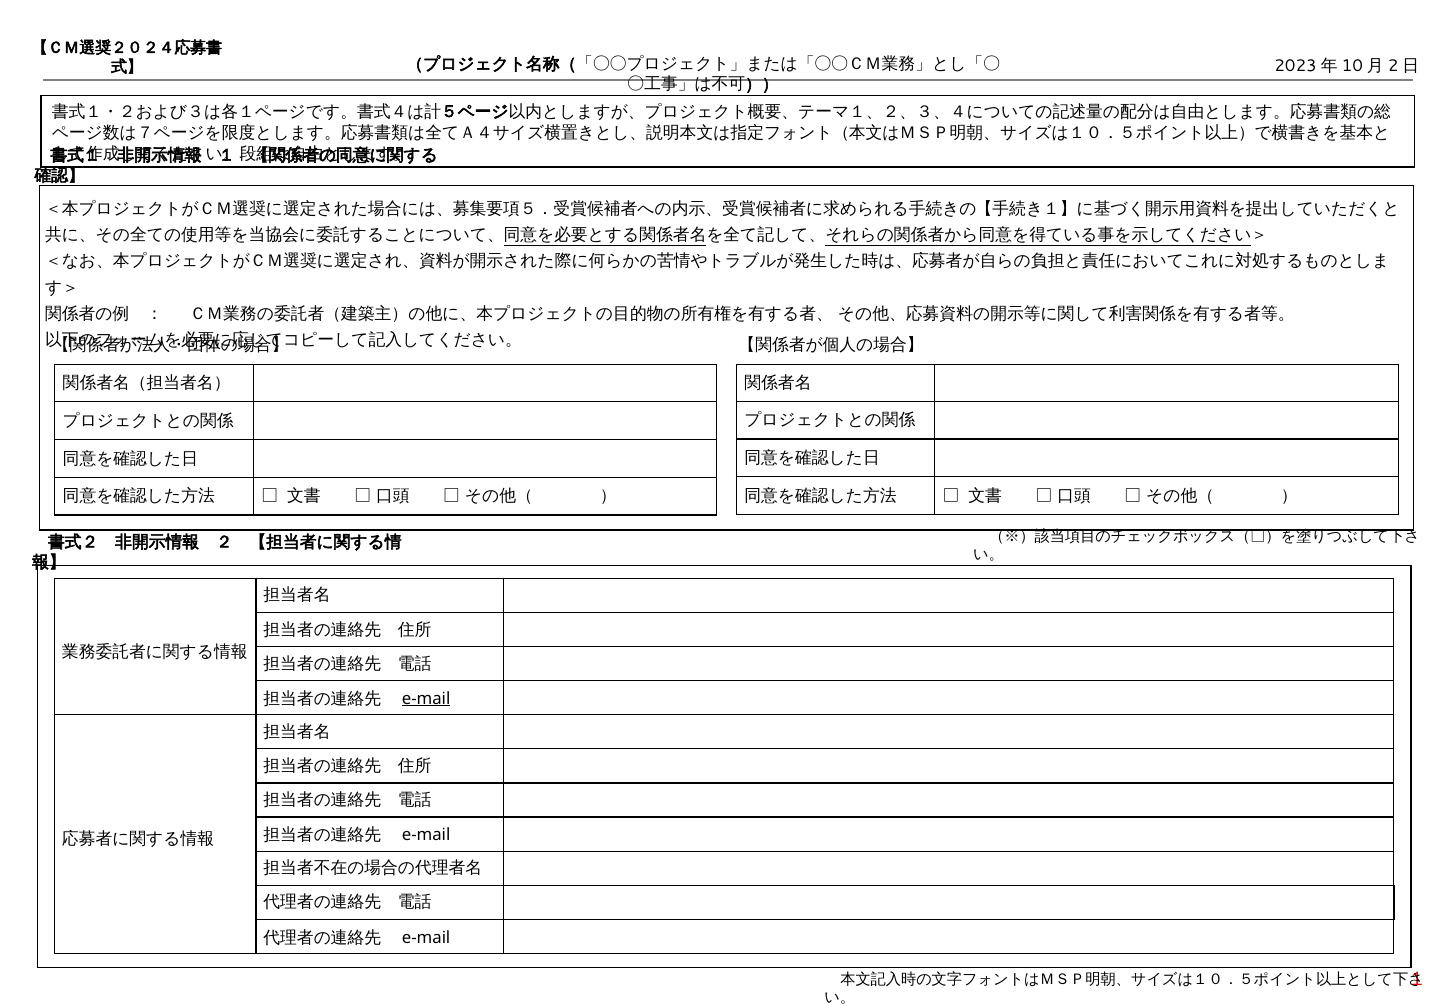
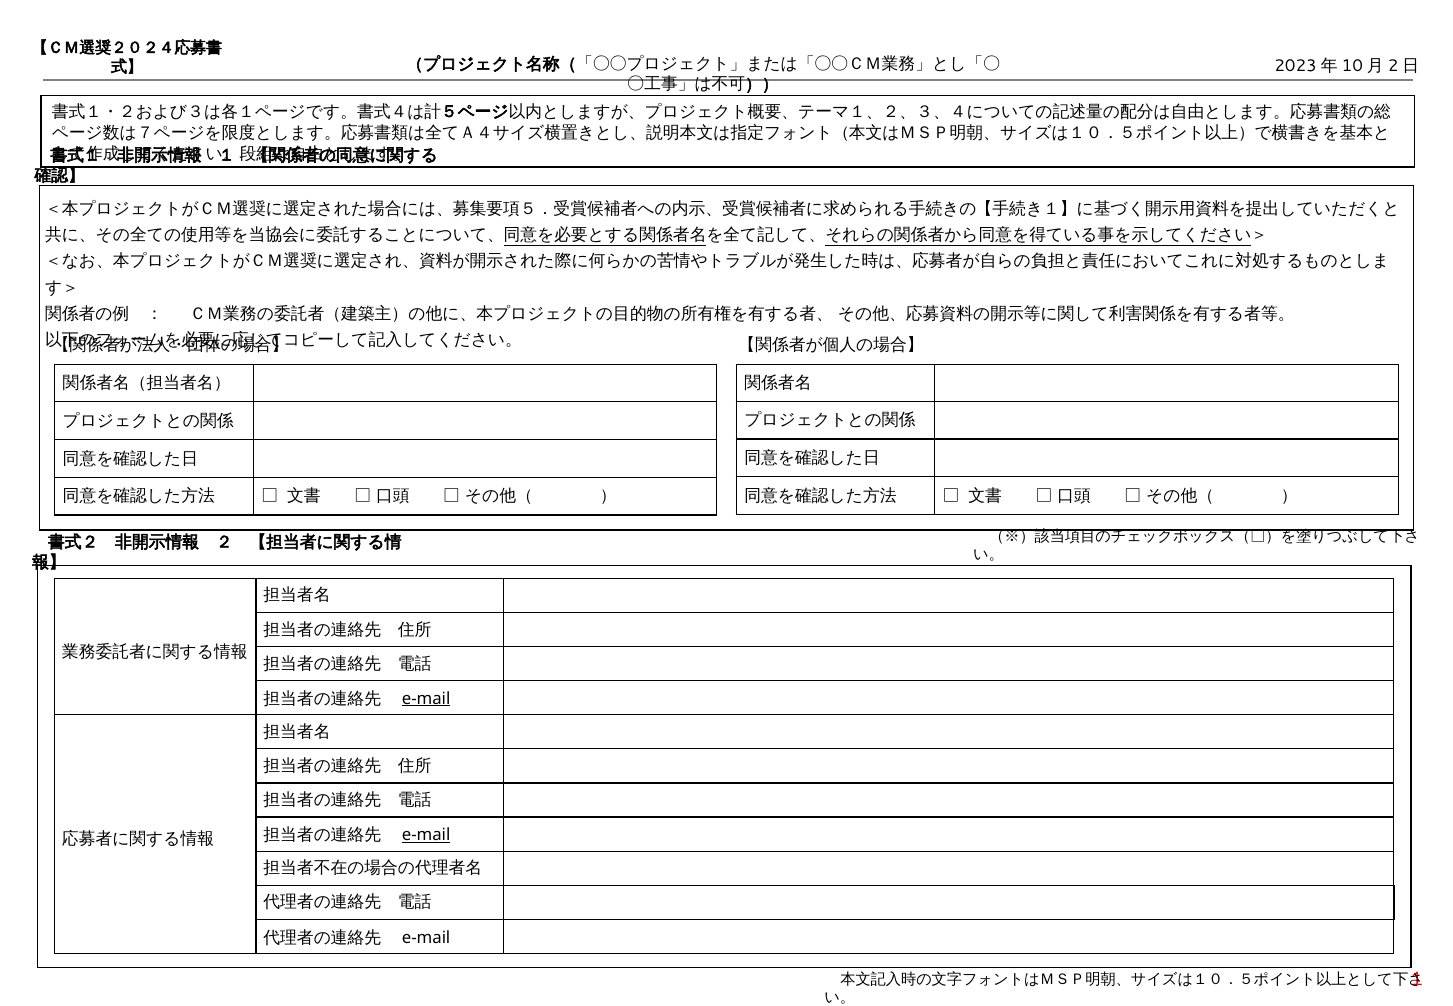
e-mail at (426, 835) underline: none -> present
